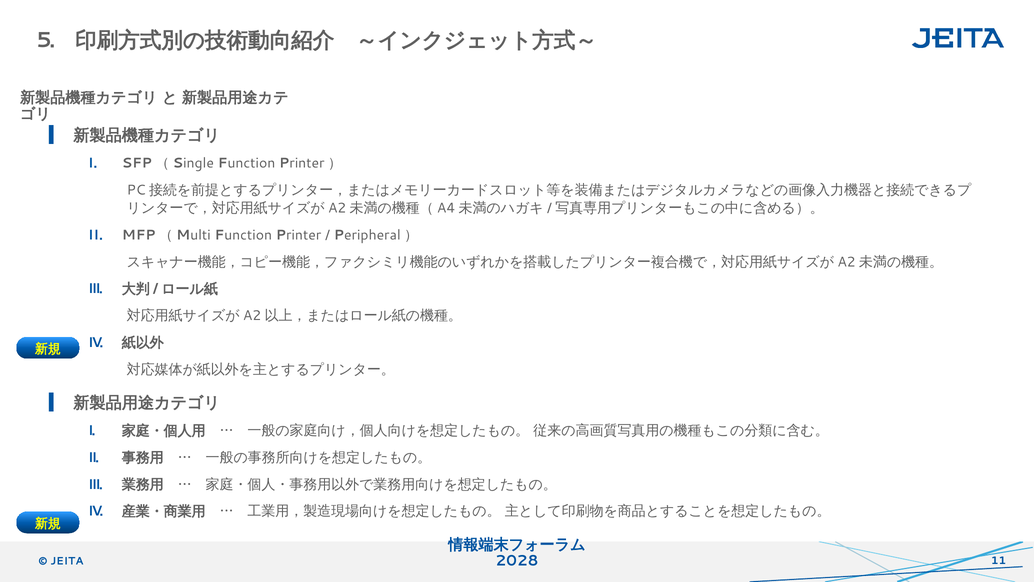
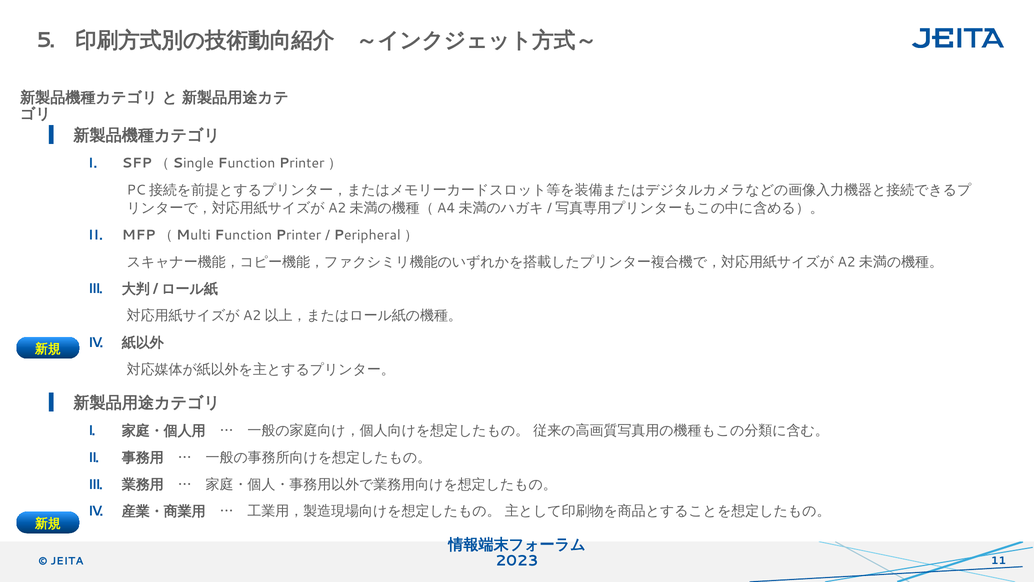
2028: 2028 -> 2023
